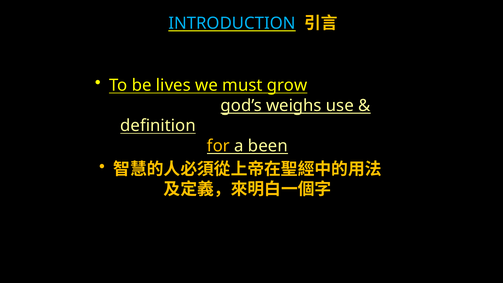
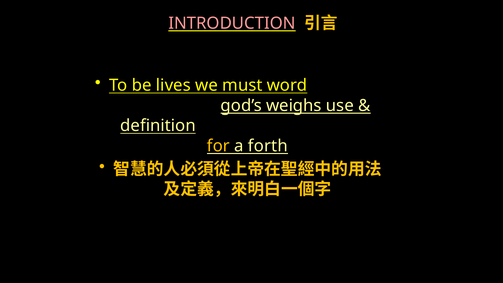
INTRODUCTION colour: light blue -> pink
grow: grow -> word
been: been -> forth
